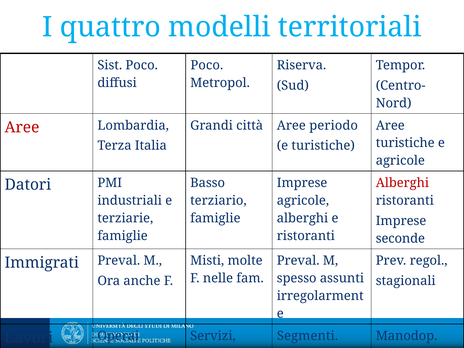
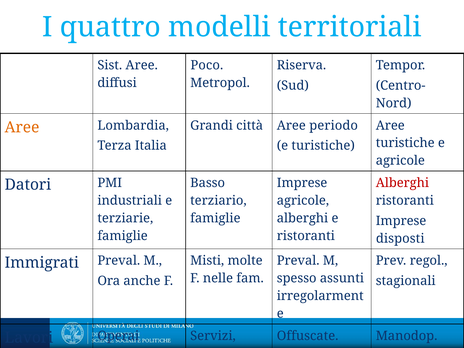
Sist Poco: Poco -> Aree
Aree at (22, 127) colour: red -> orange
seconde: seconde -> disposti
Segmenti: Segmenti -> Offuscate
